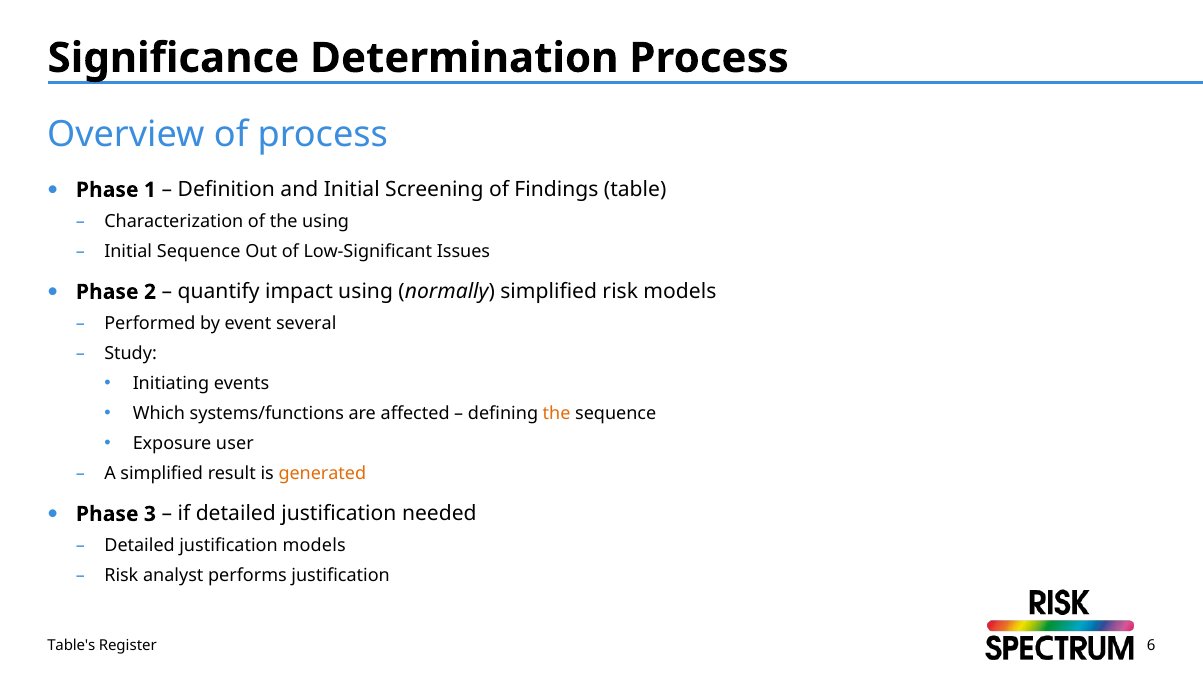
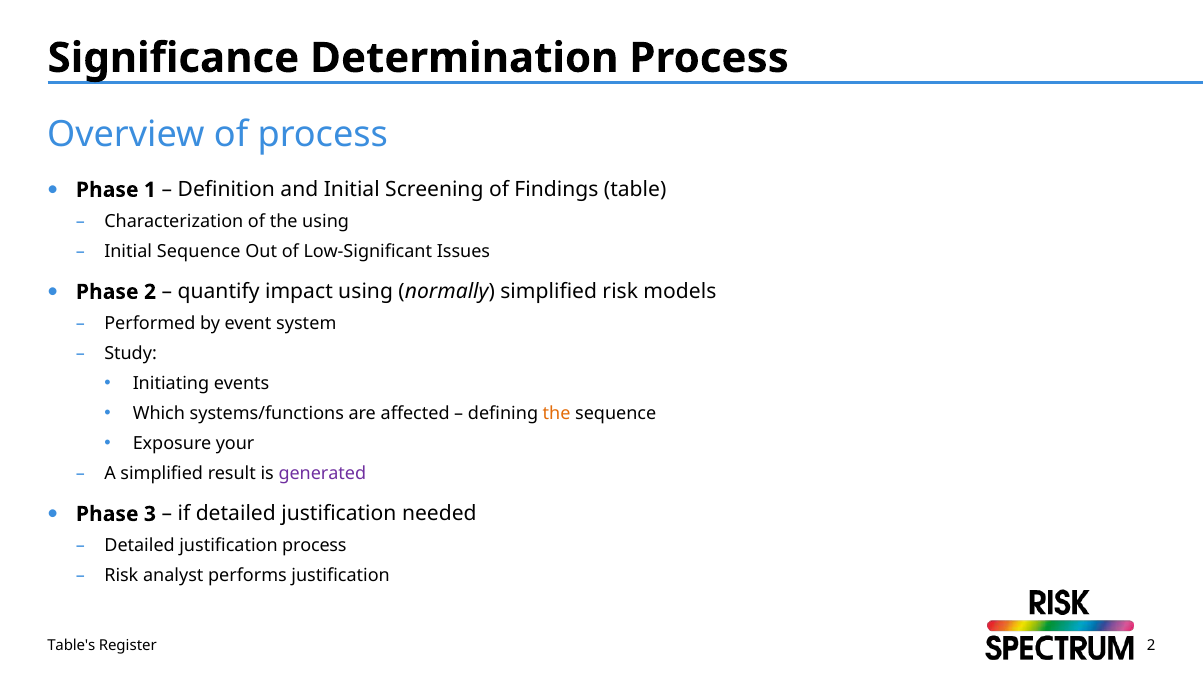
several: several -> system
user: user -> your
generated colour: orange -> purple
justification models: models -> process
Register 6: 6 -> 2
